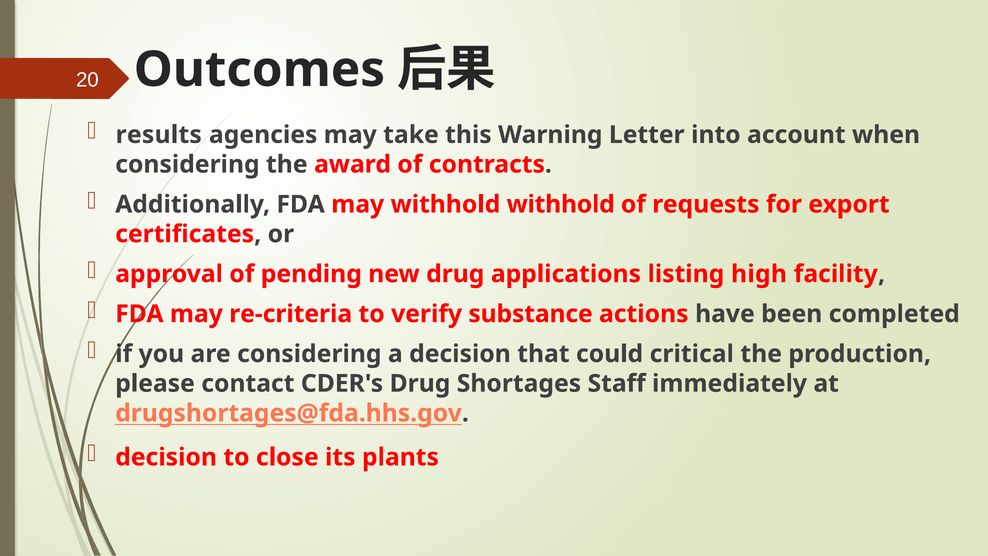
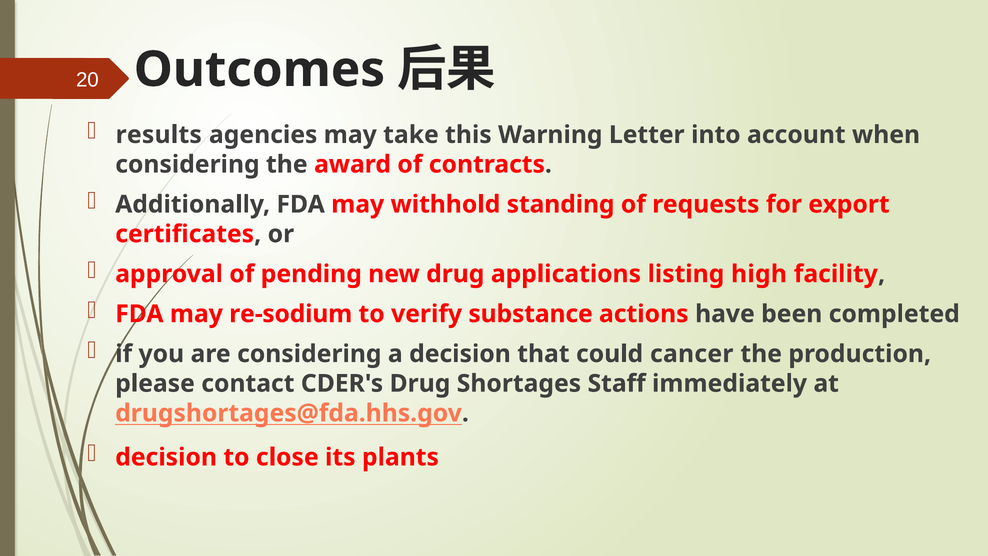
withhold withhold: withhold -> standing
re-criteria: re-criteria -> re-sodium
critical: critical -> cancer
